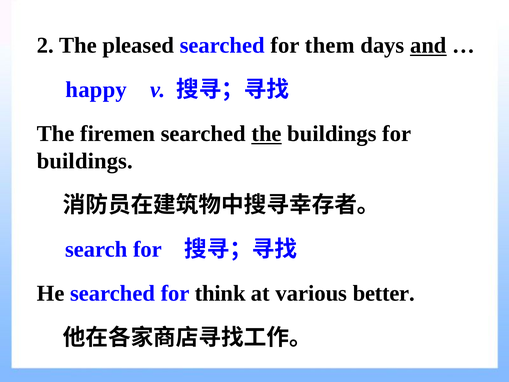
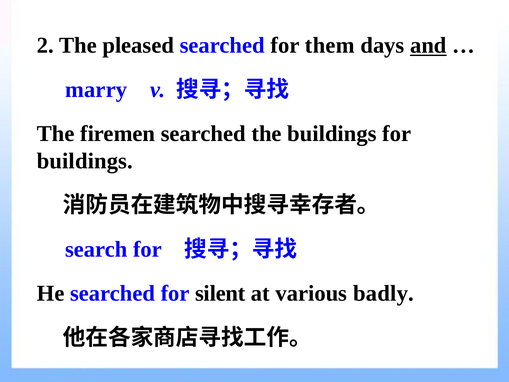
happy: happy -> marry
the at (267, 134) underline: present -> none
think: think -> silent
better: better -> badly
